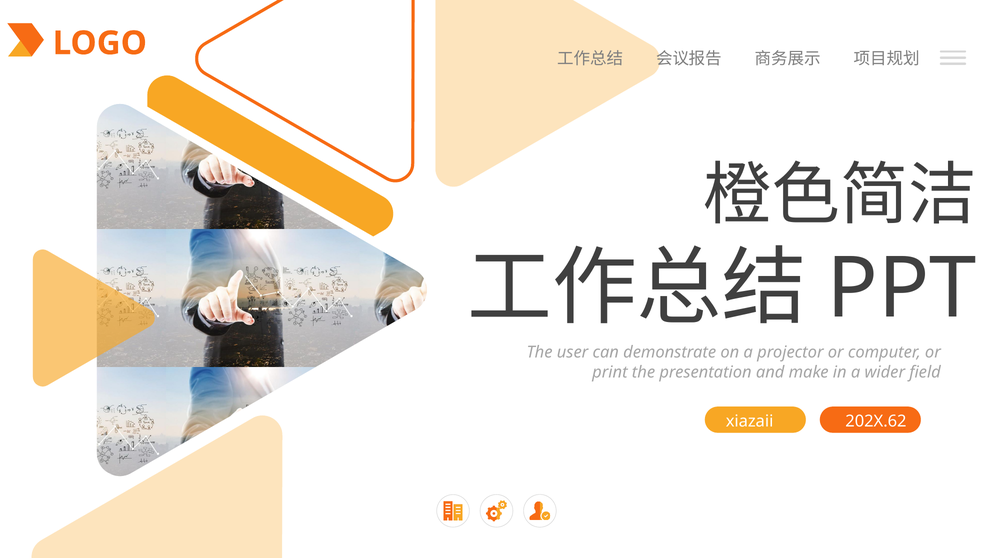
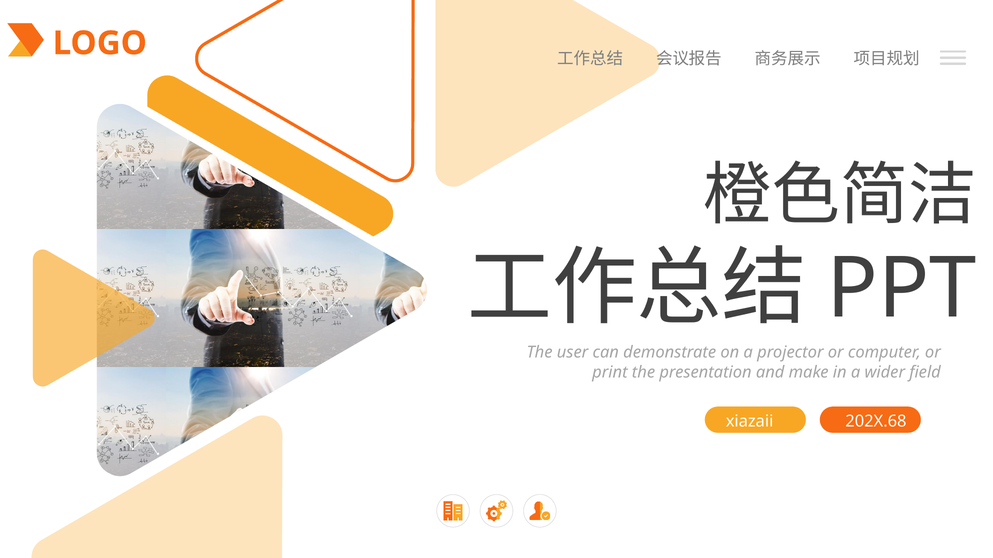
202X.62: 202X.62 -> 202X.68
